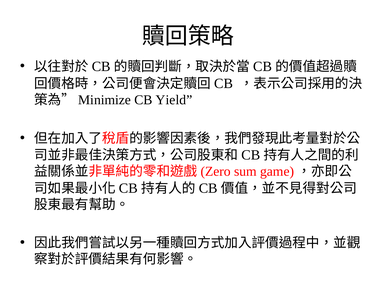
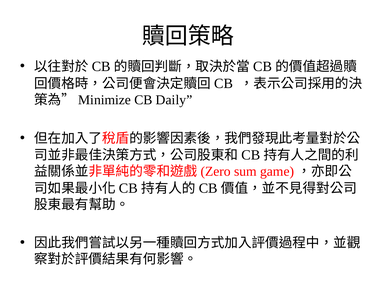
Yield: Yield -> Daily
